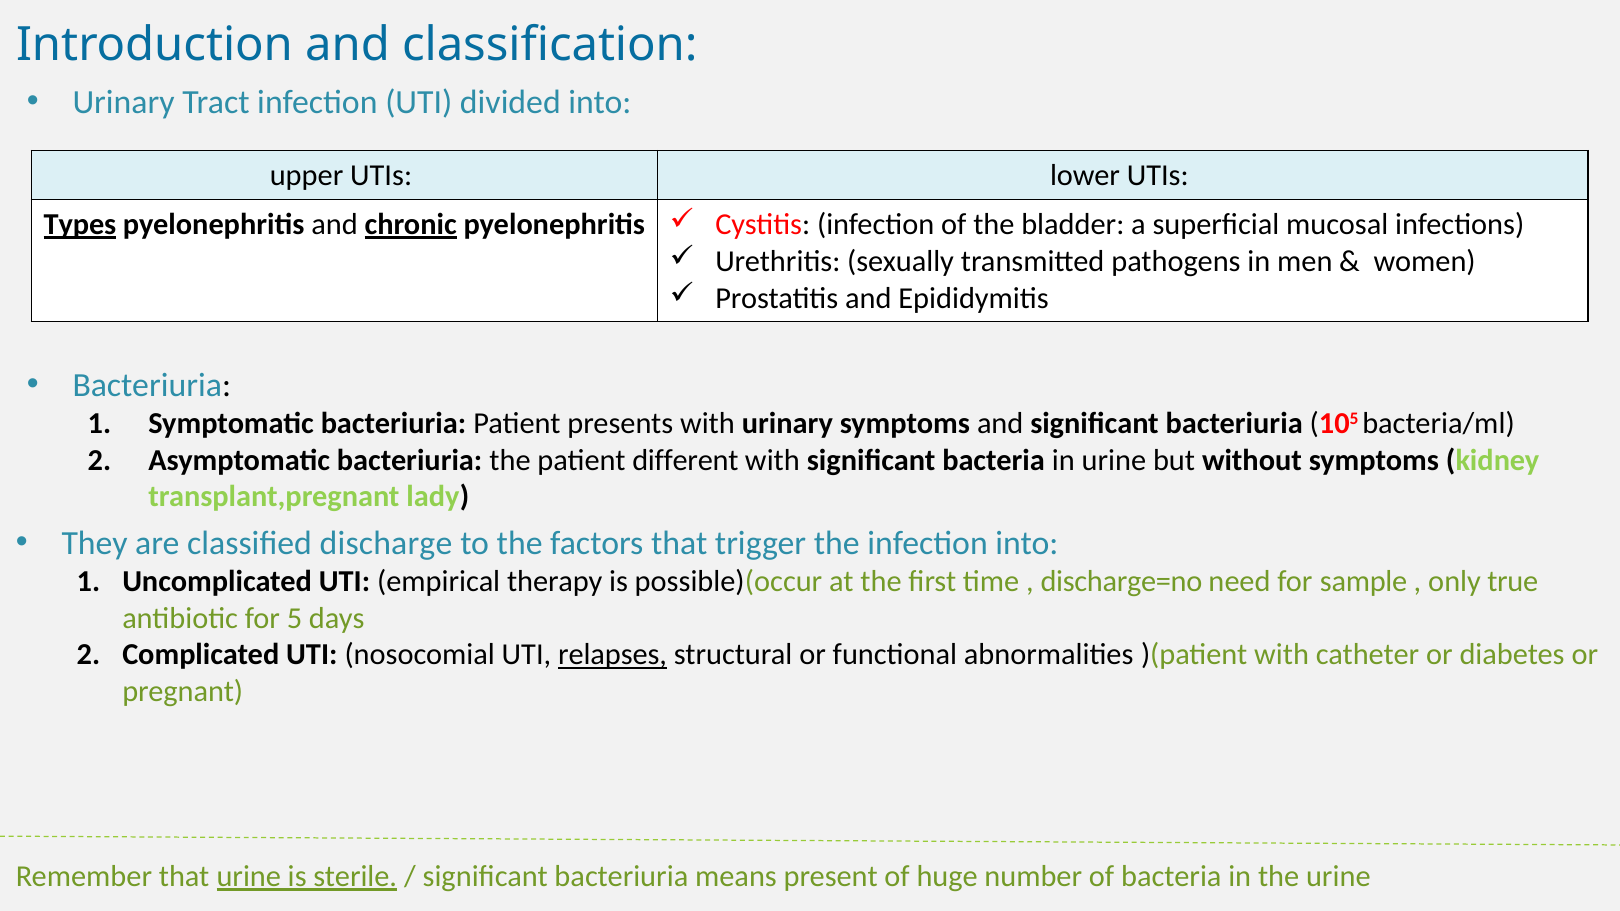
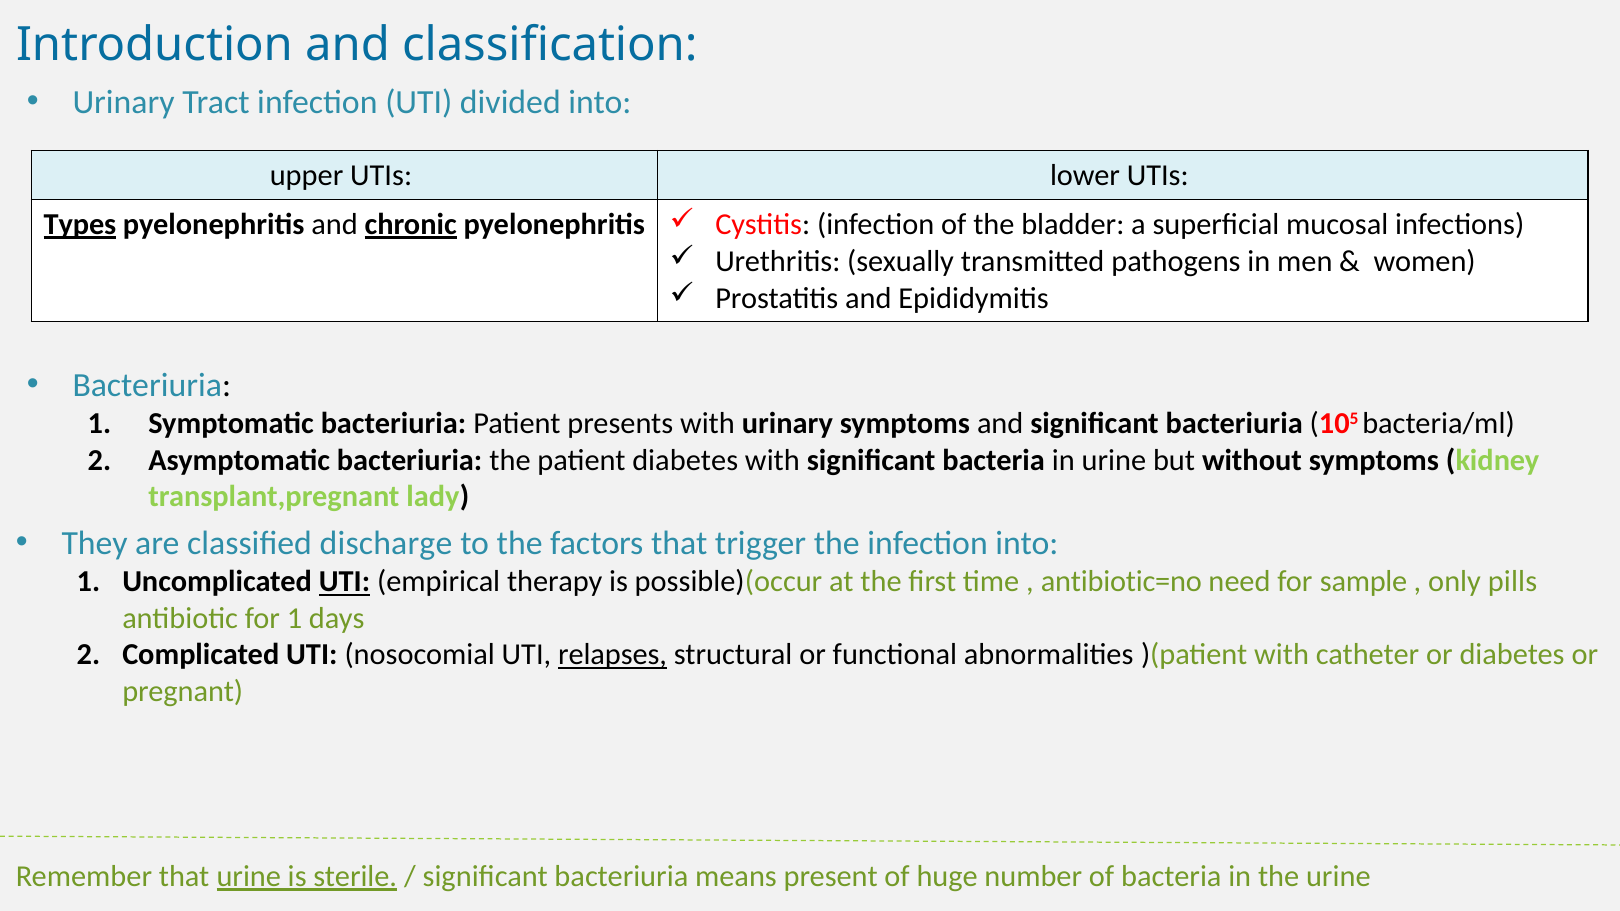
patient different: different -> diabetes
UTI at (344, 582) underline: none -> present
discharge=no: discharge=no -> antibiotic=no
true: true -> pills
for 5: 5 -> 1
